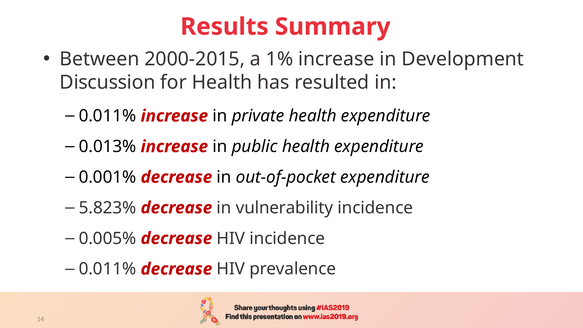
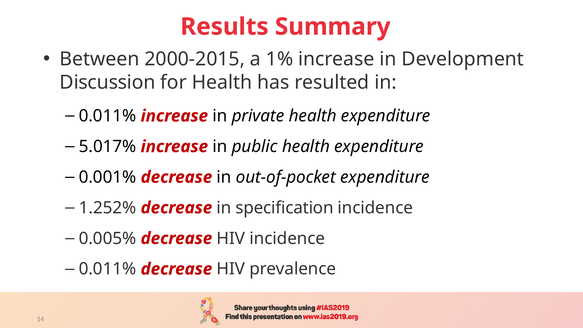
0.013%: 0.013% -> 5.017%
5.823%: 5.823% -> 1.252%
vulnerability: vulnerability -> specification
